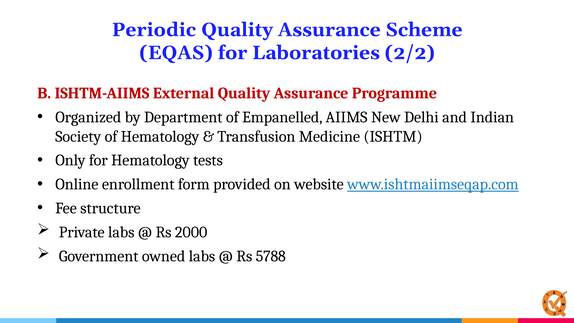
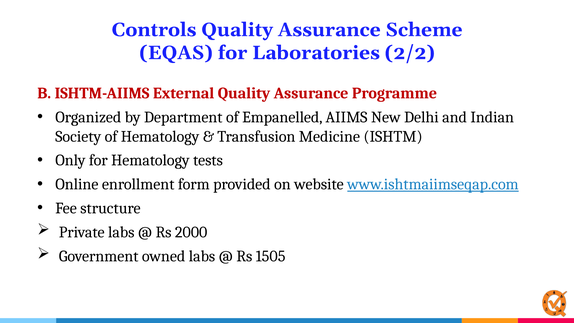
Periodic: Periodic -> Controls
5788: 5788 -> 1505
